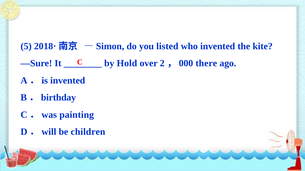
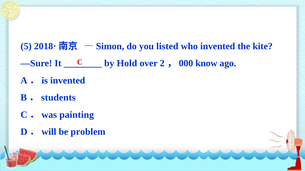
there: there -> know
birthday: birthday -> students
children: children -> problem
